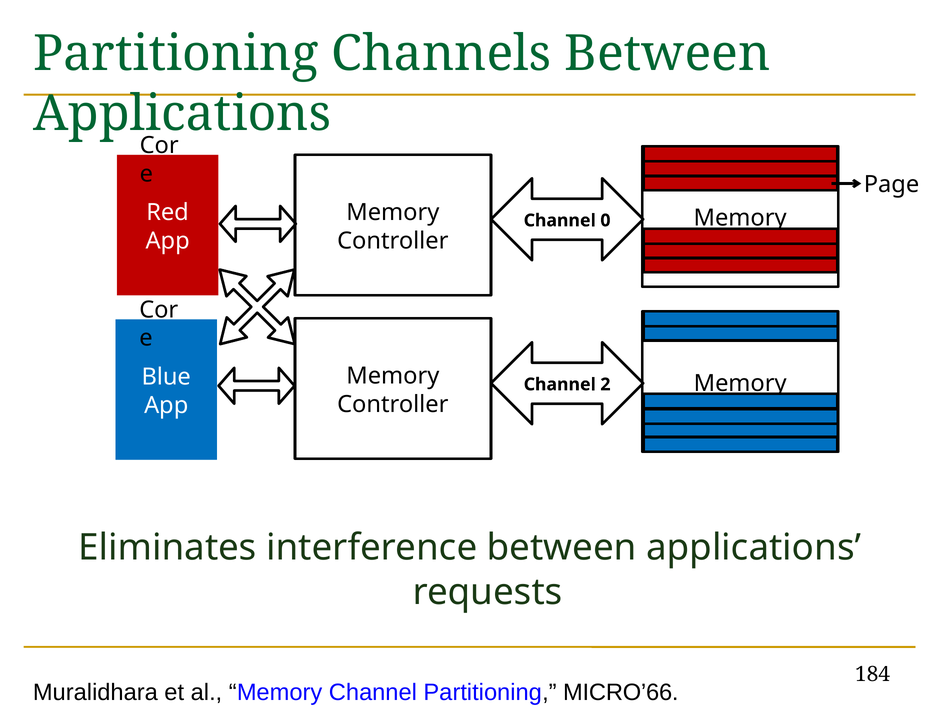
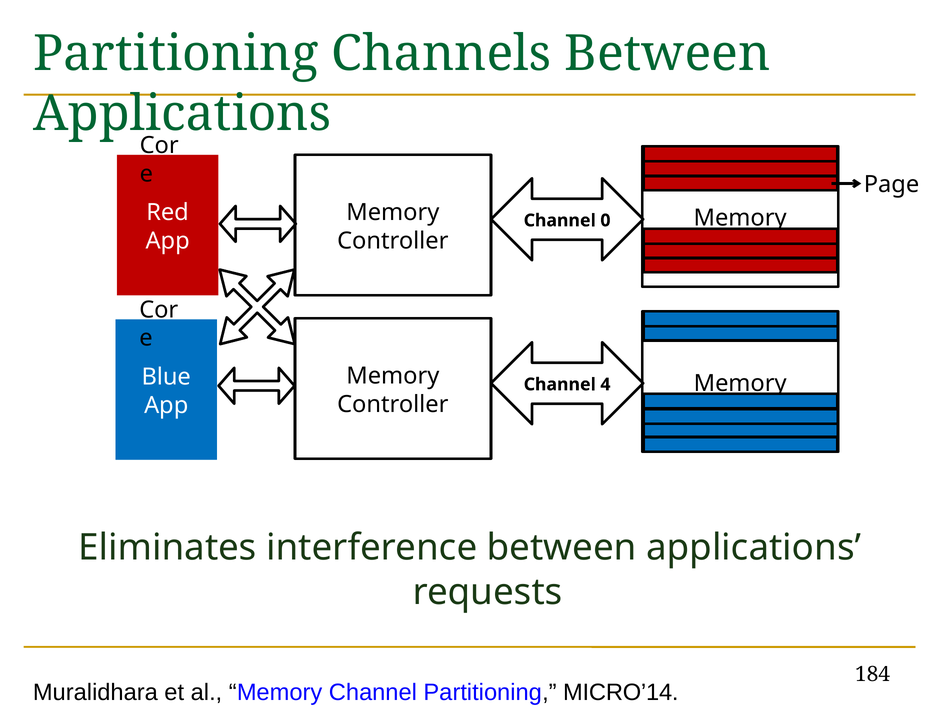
2: 2 -> 4
MICRO’66: MICRO’66 -> MICRO’14
